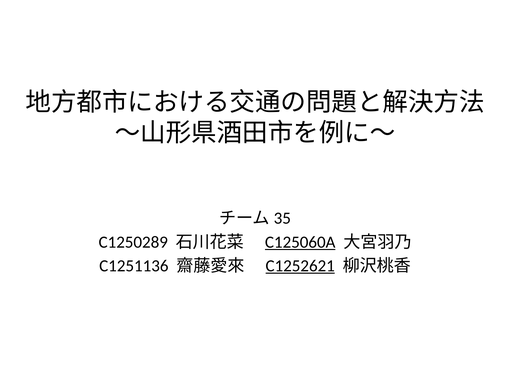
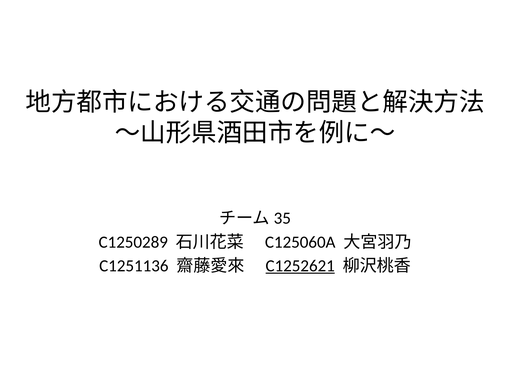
C125060A underline: present -> none
